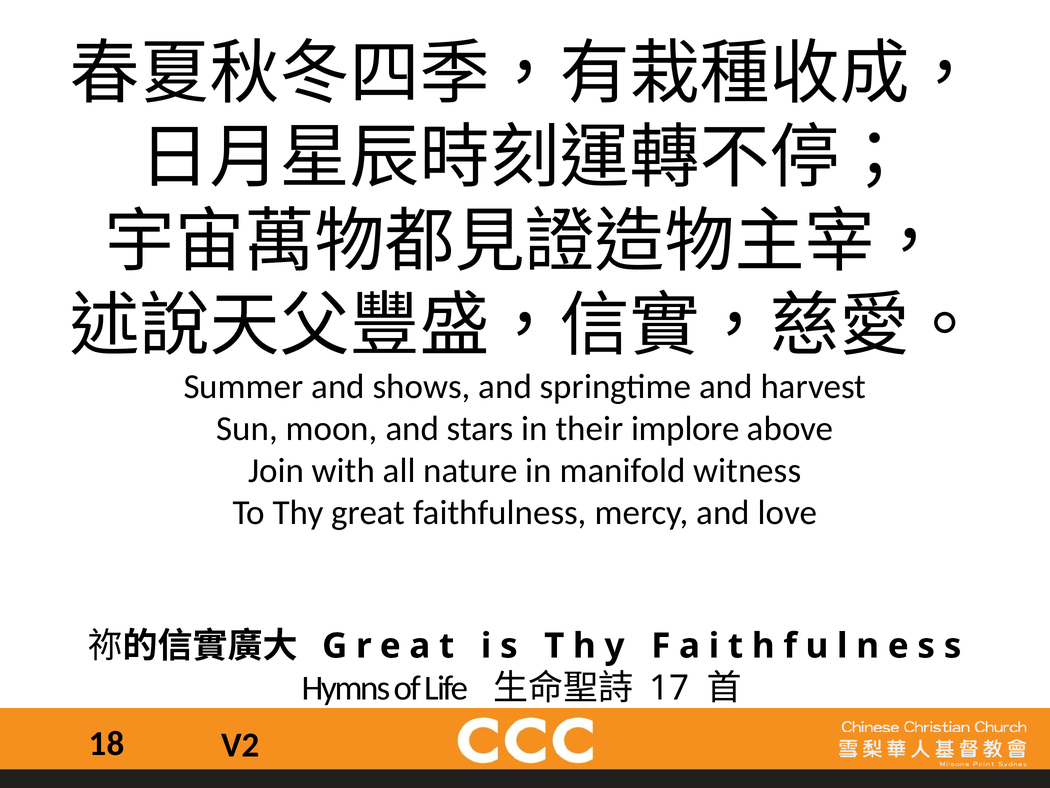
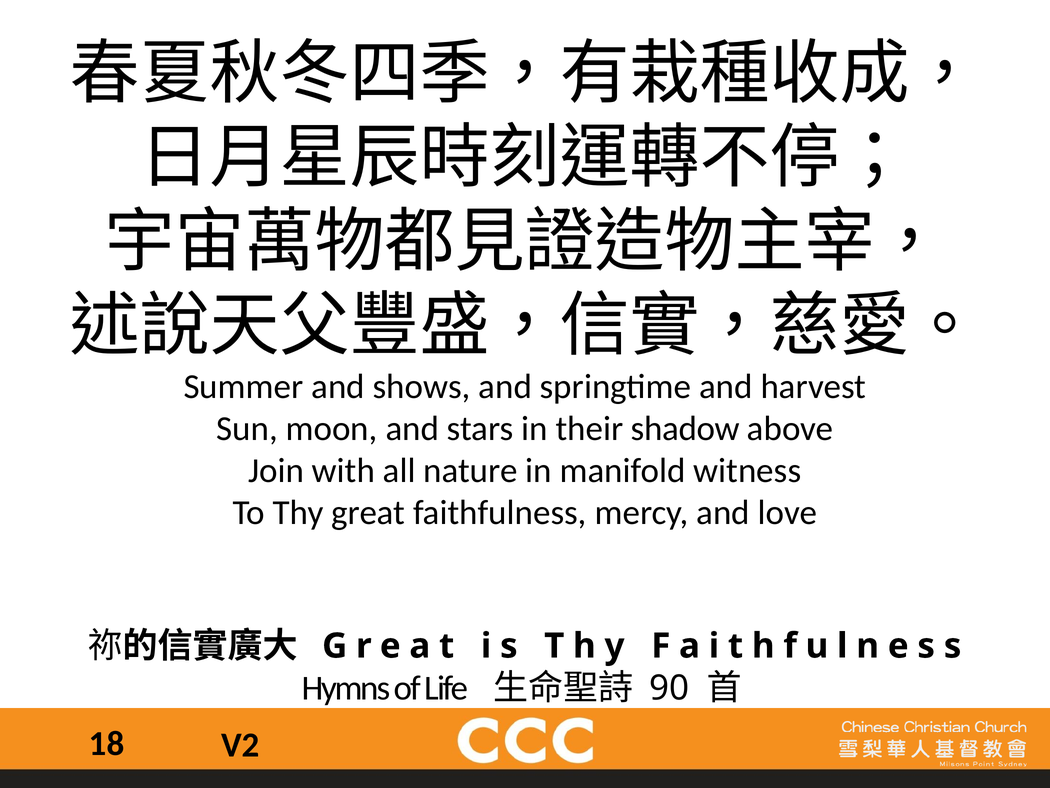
implore: implore -> shadow
17: 17 -> 90
